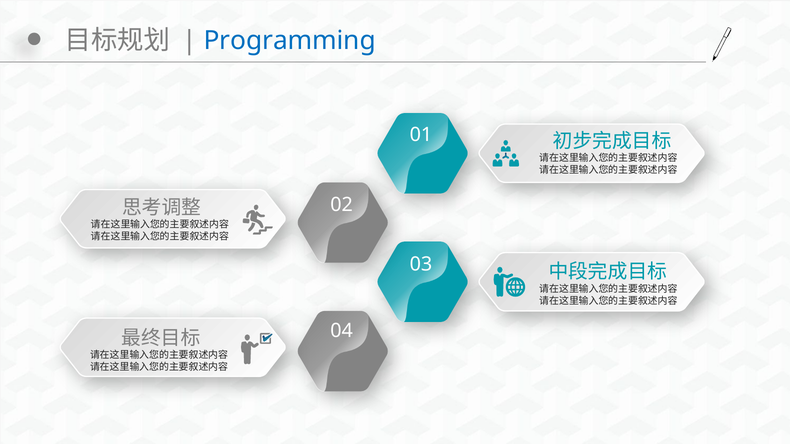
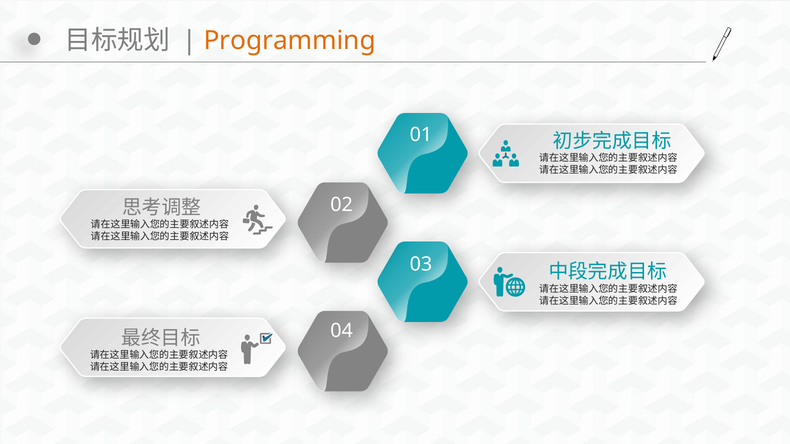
Programming colour: blue -> orange
